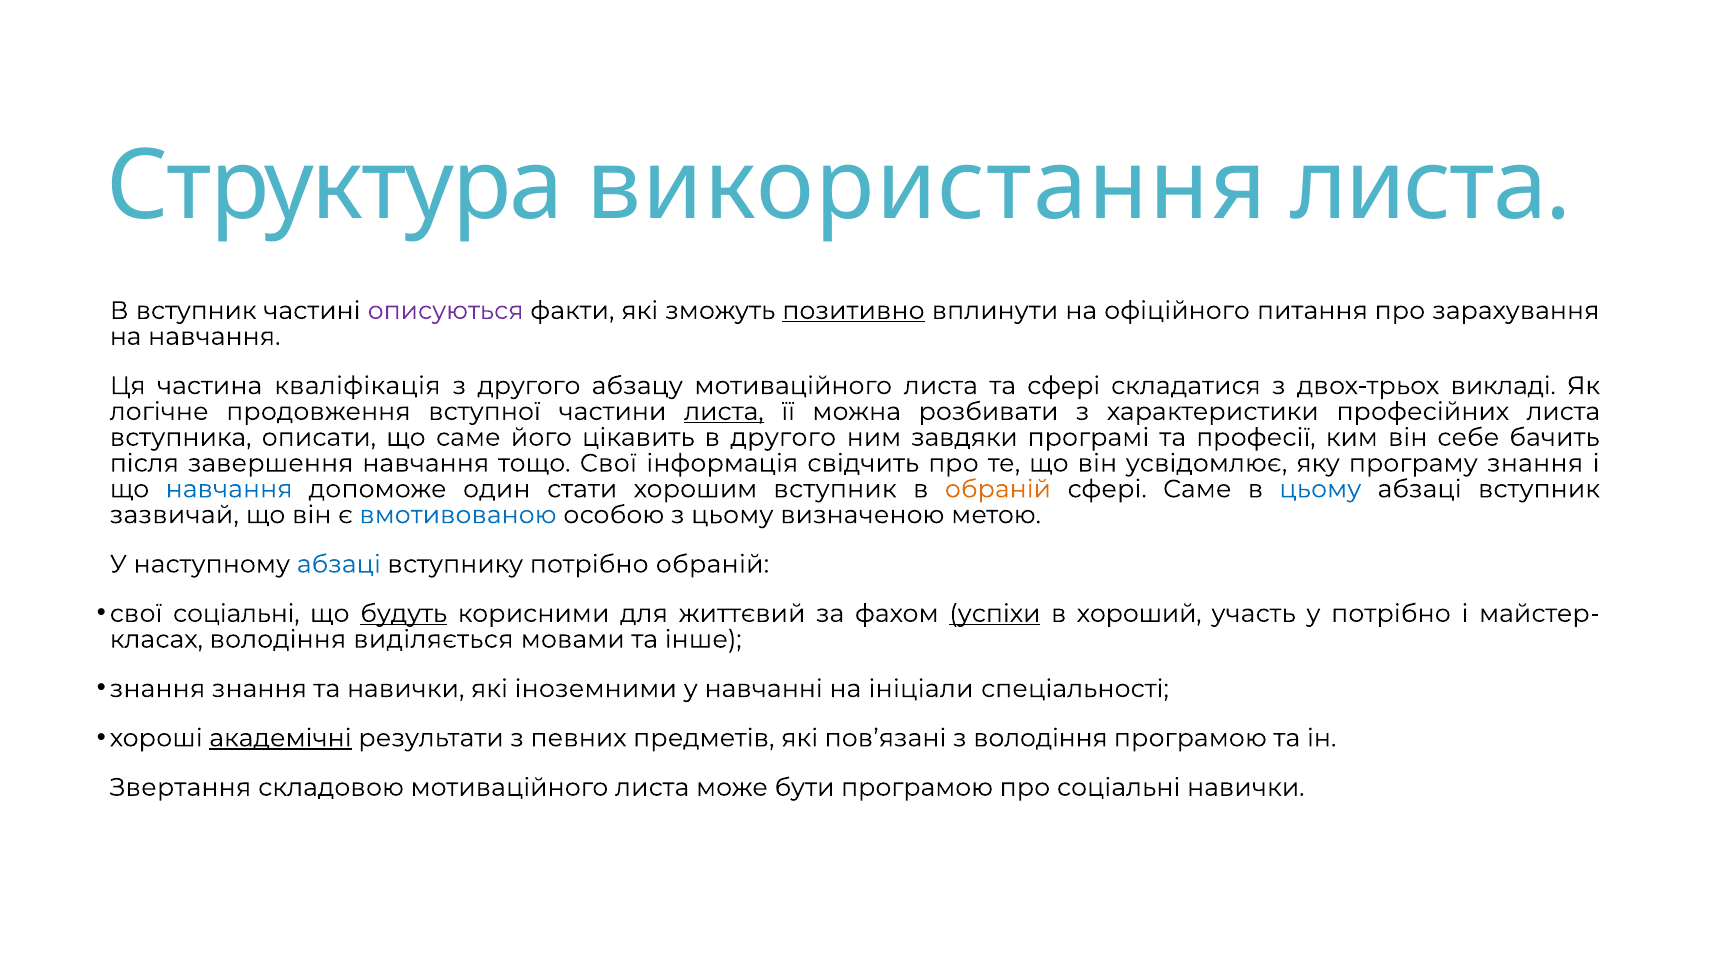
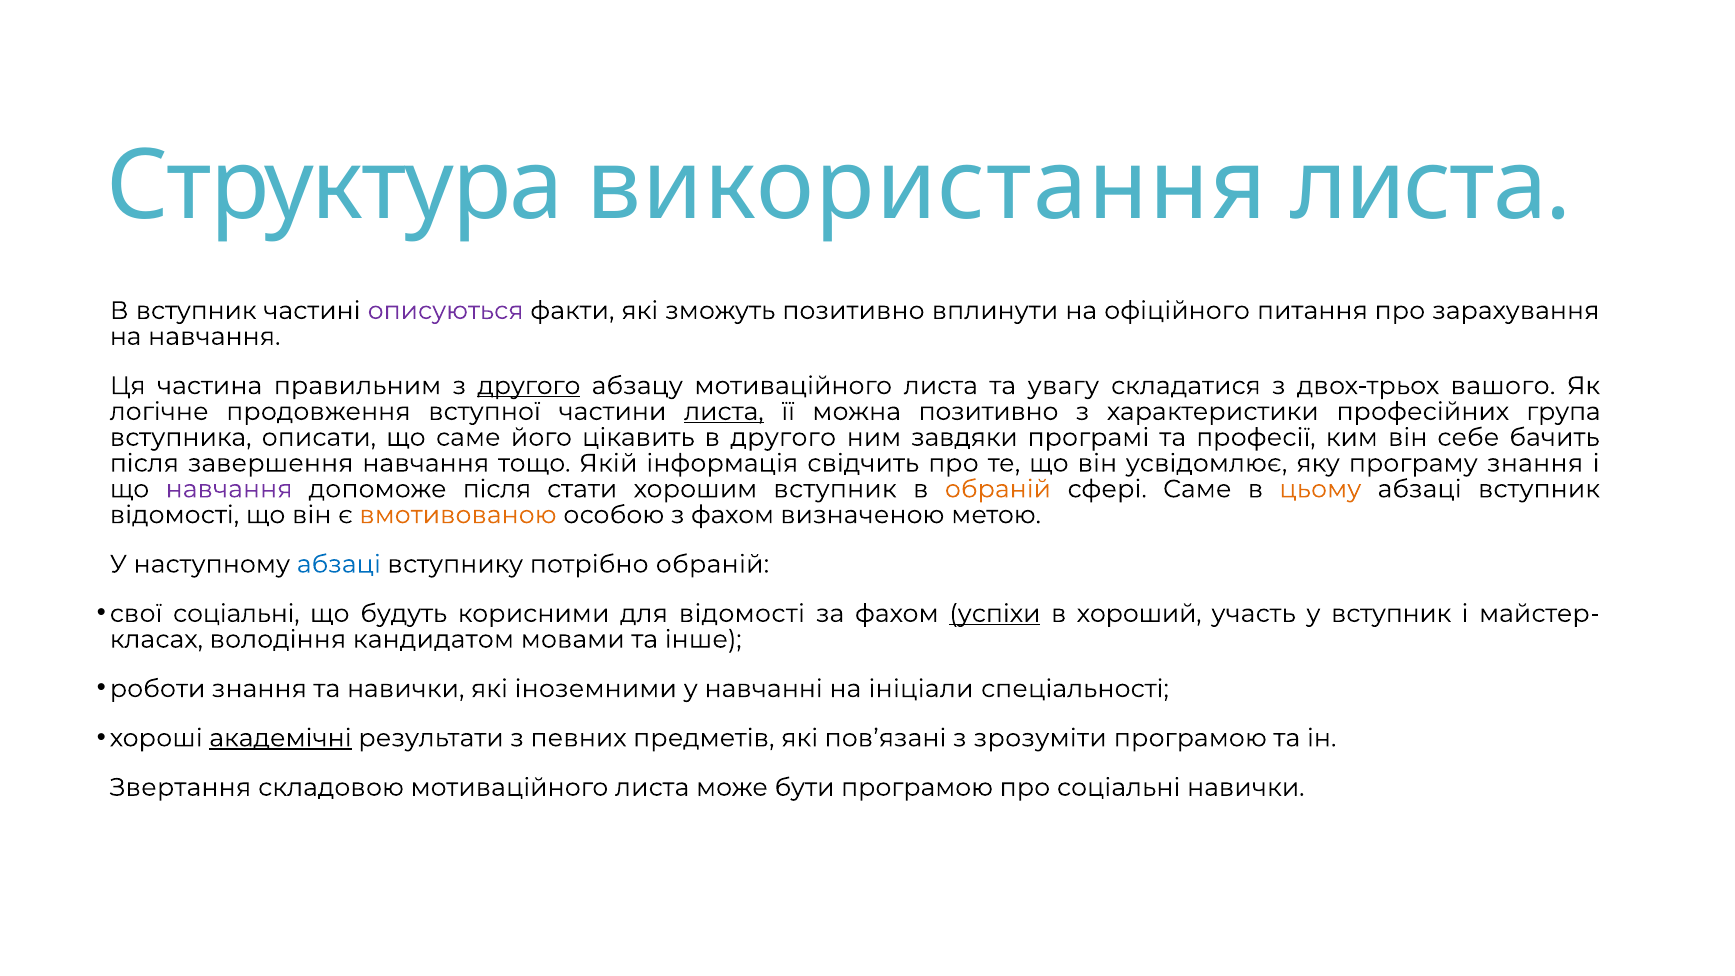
позитивно at (853, 311) underline: present -> none
кваліфікація: кваліфікація -> правильним
другого at (529, 386) underline: none -> present
та сфері: сфері -> увагу
викладі: викладі -> вашого
можна розбивати: розбивати -> позитивно
професійних листа: листа -> група
тощо Свої: Свої -> Якій
навчання at (229, 489) colour: blue -> purple
допоможе один: один -> після
цьому at (1320, 489) colour: blue -> orange
зазвичай at (174, 515): зазвичай -> відомості
вмотивованою colour: blue -> orange
з цьому: цьому -> фахом
будуть underline: present -> none
для життєвий: життєвий -> відомості
у потрібно: потрібно -> вступник
виділяється: виділяється -> кандидатом
знання at (157, 689): знання -> роботи
з володіння: володіння -> зрозуміти
